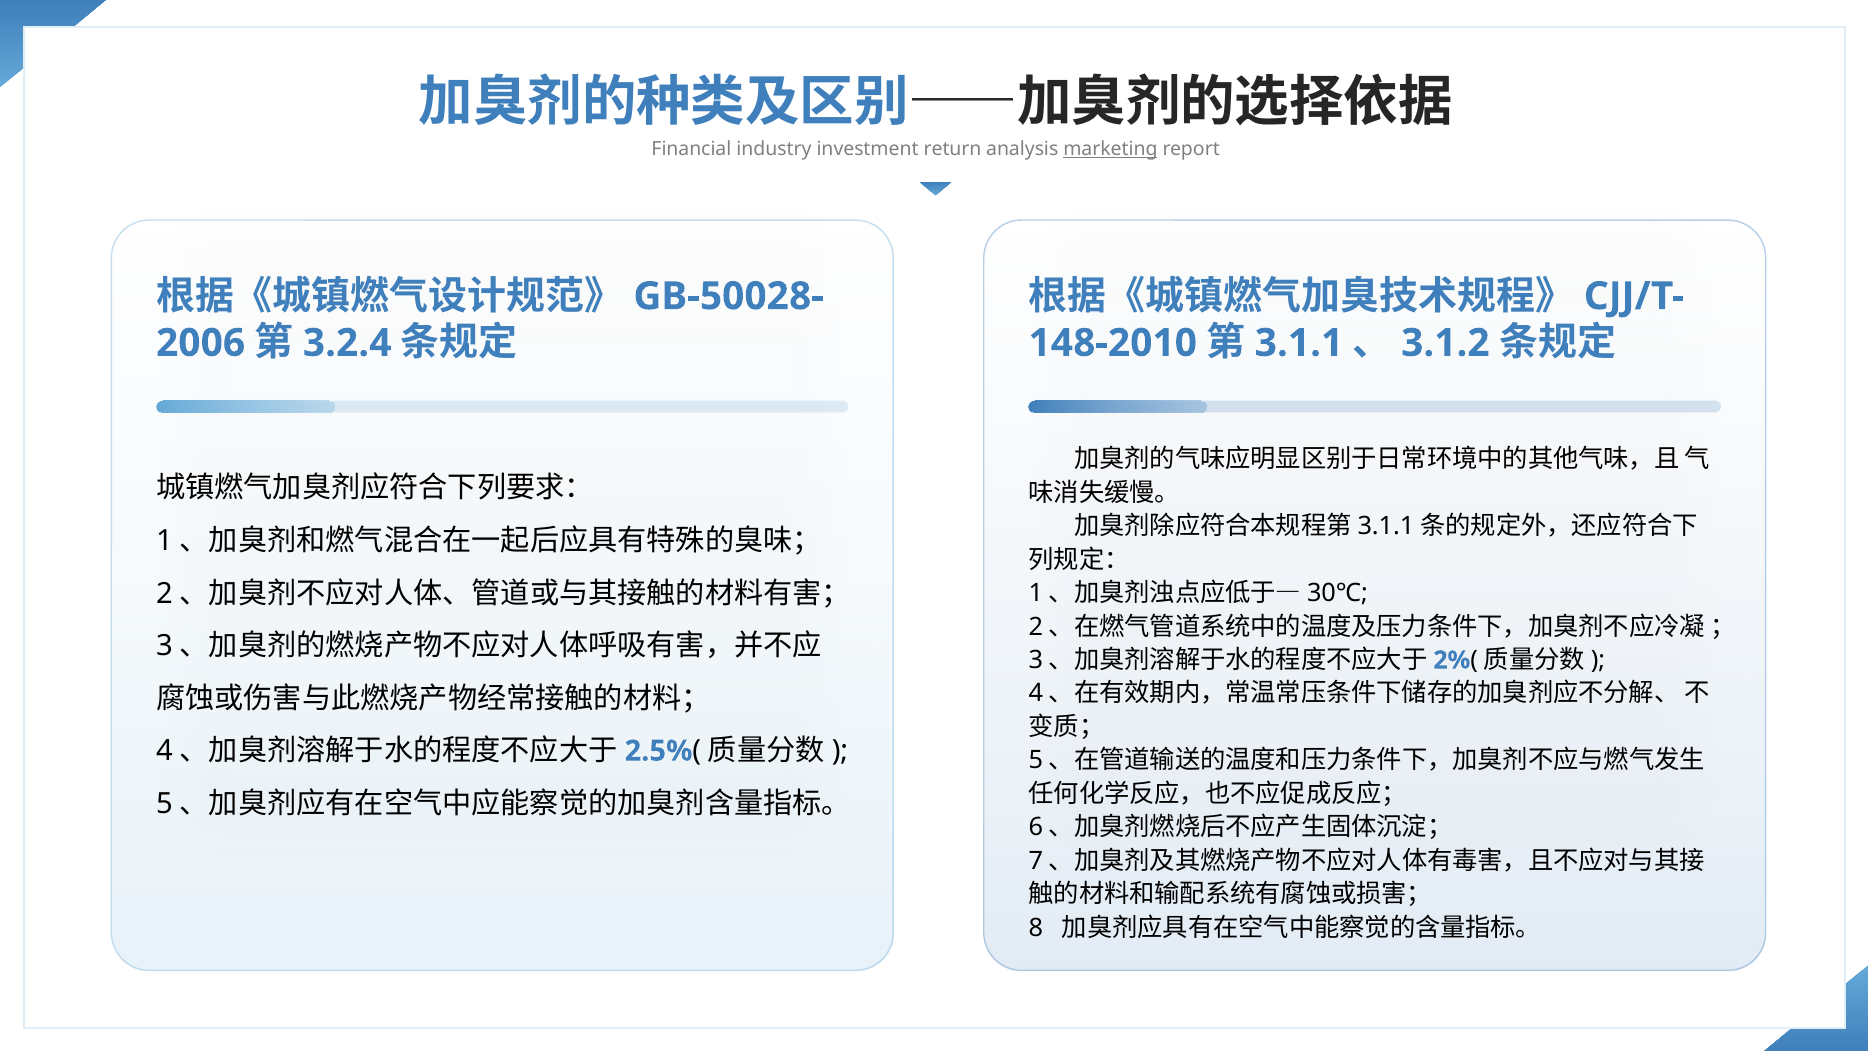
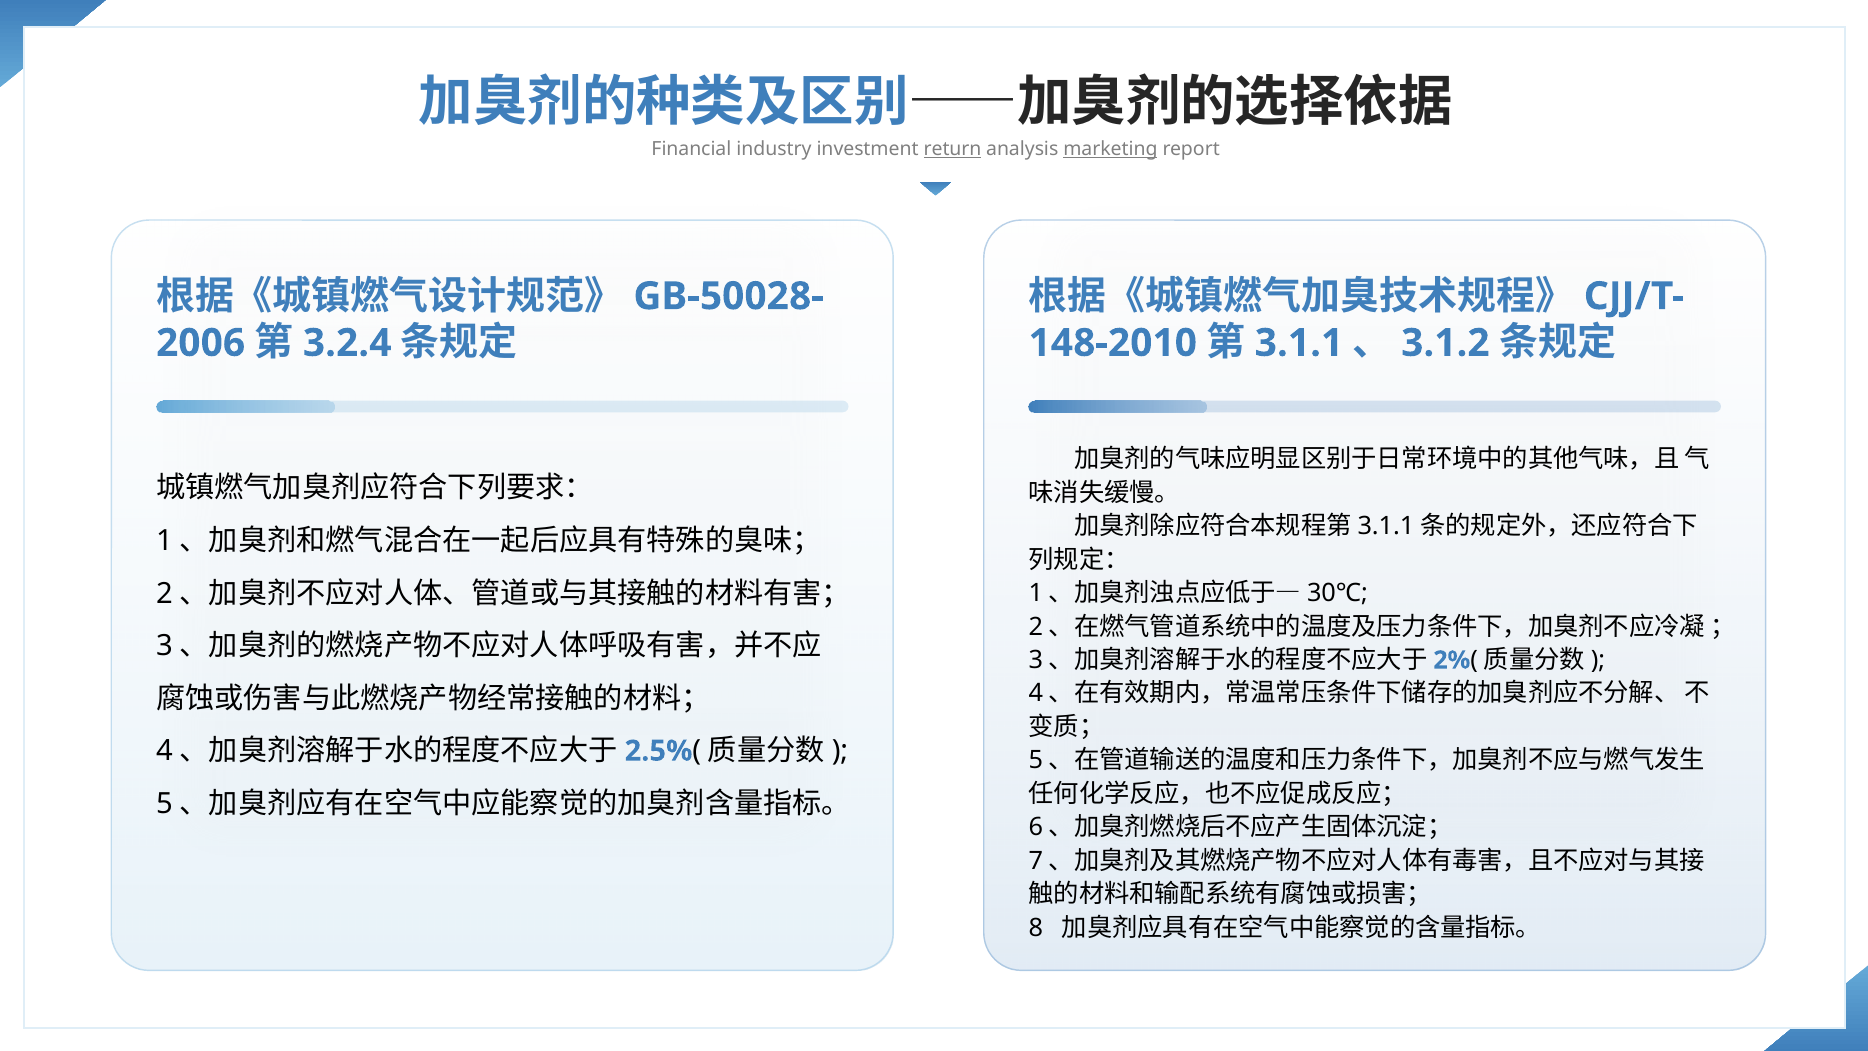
return underline: none -> present
